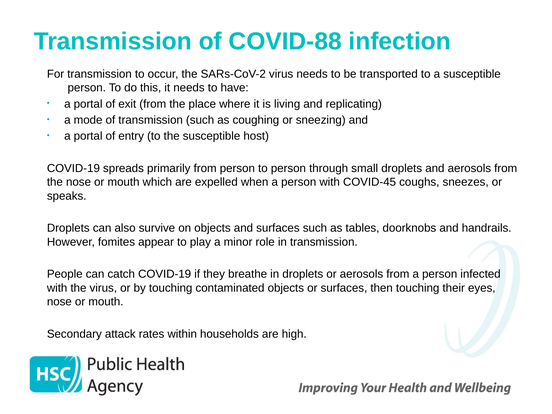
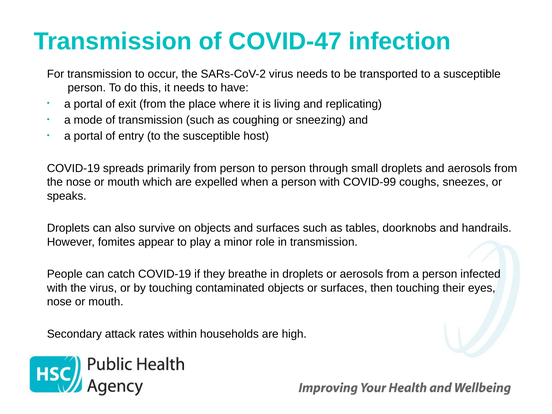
COVID-88: COVID-88 -> COVID-47
COVID-45: COVID-45 -> COVID-99
